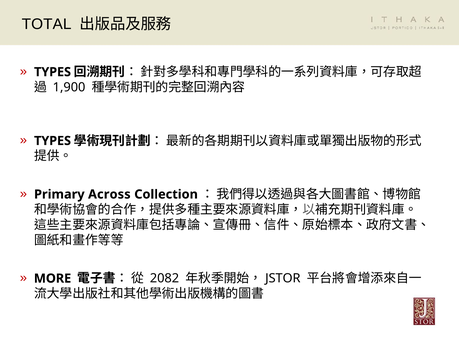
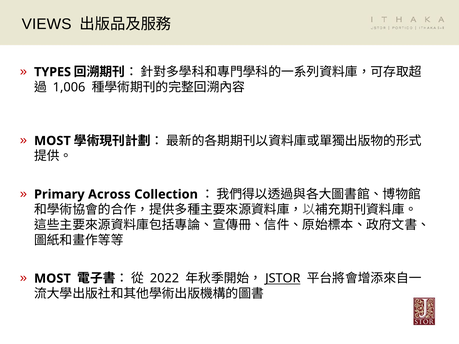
TOTAL: TOTAL -> VIEWS
1,900: 1,900 -> 1,006
TYPES at (53, 141): TYPES -> MOST
MORE at (53, 279): MORE -> MOST
2082: 2082 -> 2022
JSTOR underline: none -> present
